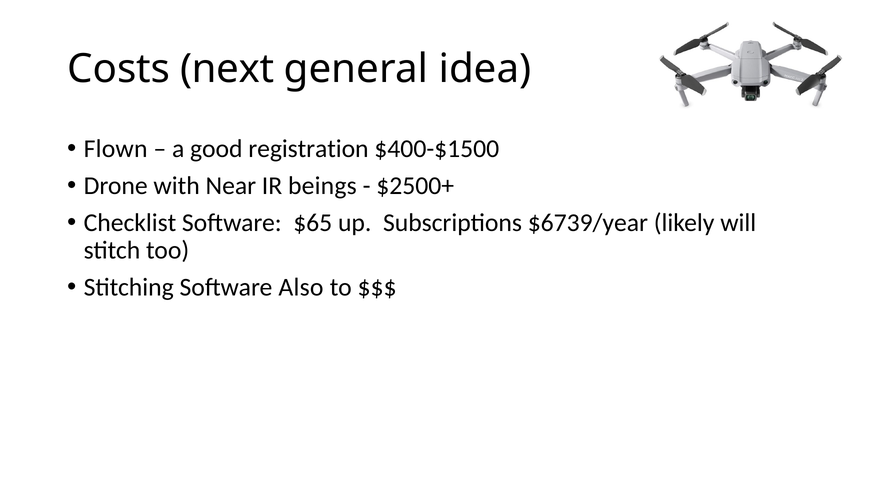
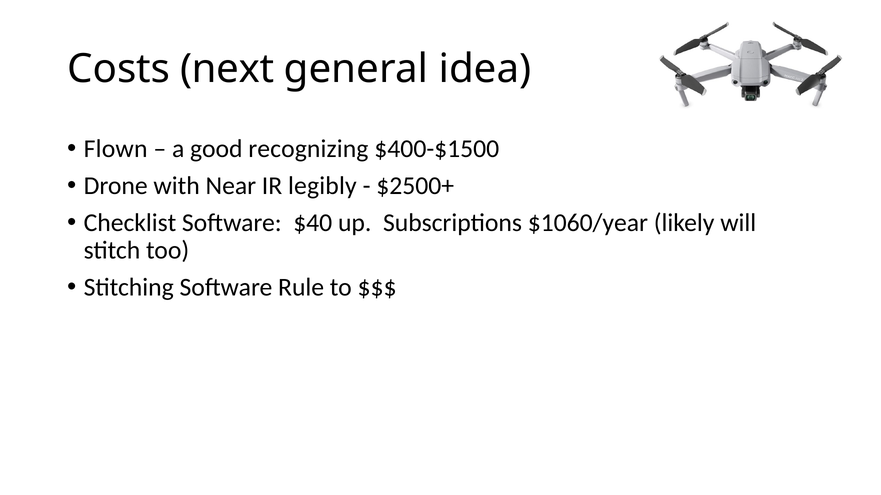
registration: registration -> recognizing
beings: beings -> legibly
$65: $65 -> $40
$6739/year: $6739/year -> $1060/year
Also: Also -> Rule
